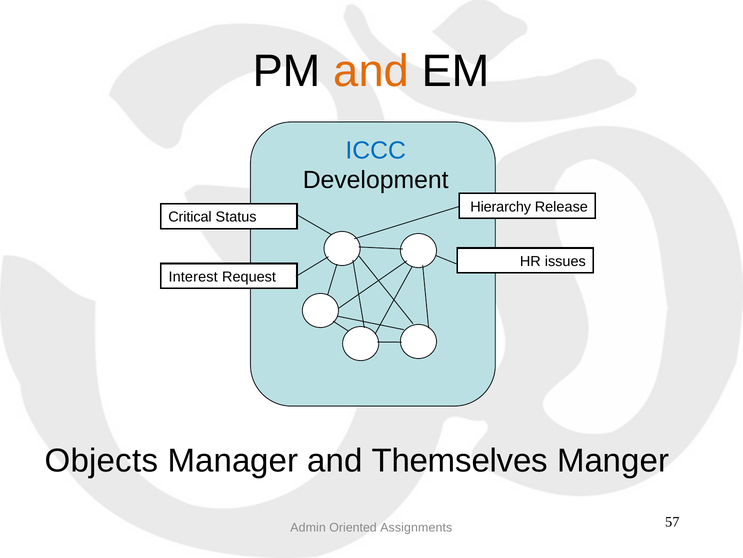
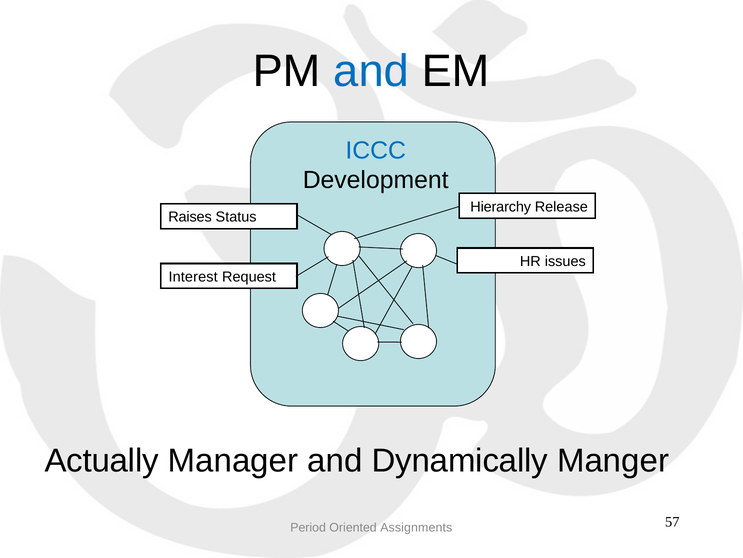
and at (371, 71) colour: orange -> blue
Critical: Critical -> Raises
Objects: Objects -> Actually
Themselves: Themselves -> Dynamically
Admin: Admin -> Period
